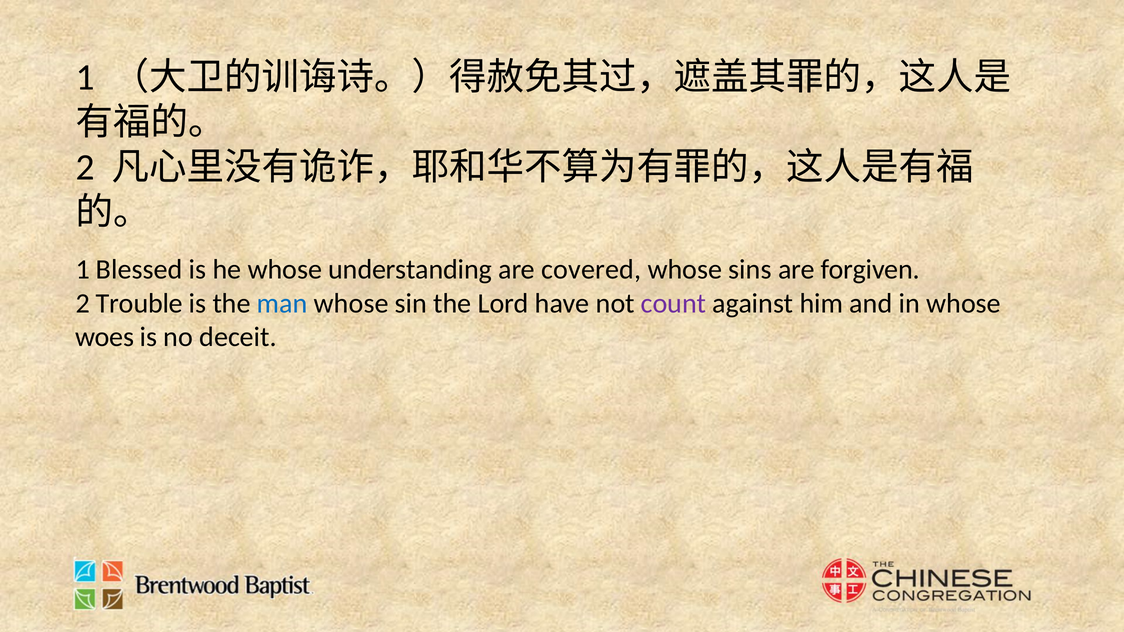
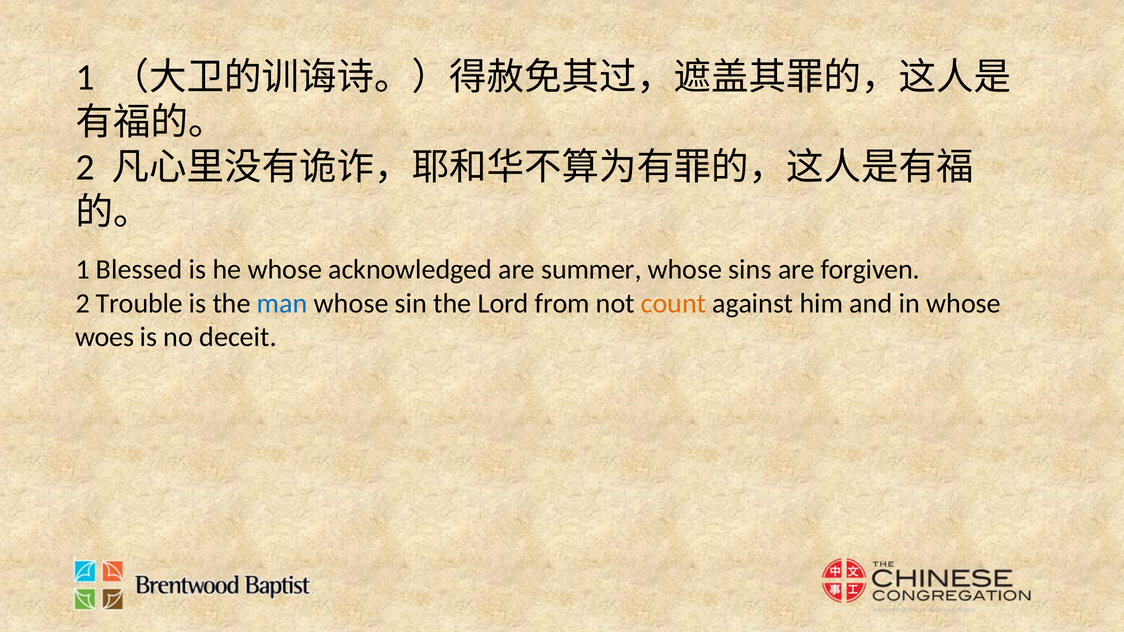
understanding: understanding -> acknowledged
covered: covered -> summer
have: have -> from
count colour: purple -> orange
